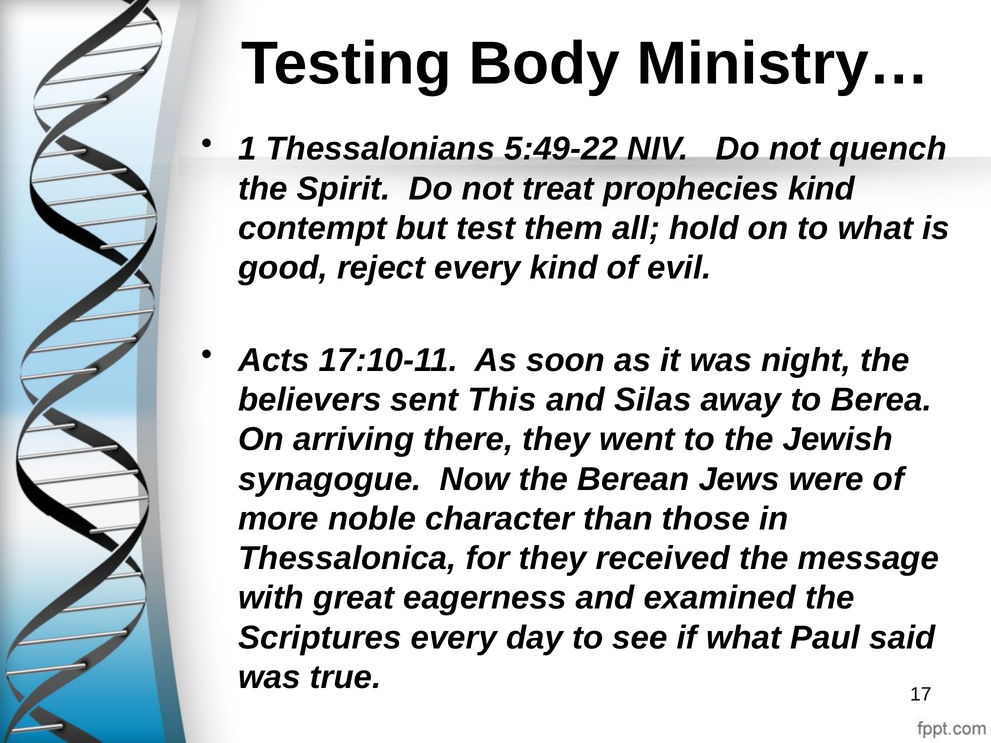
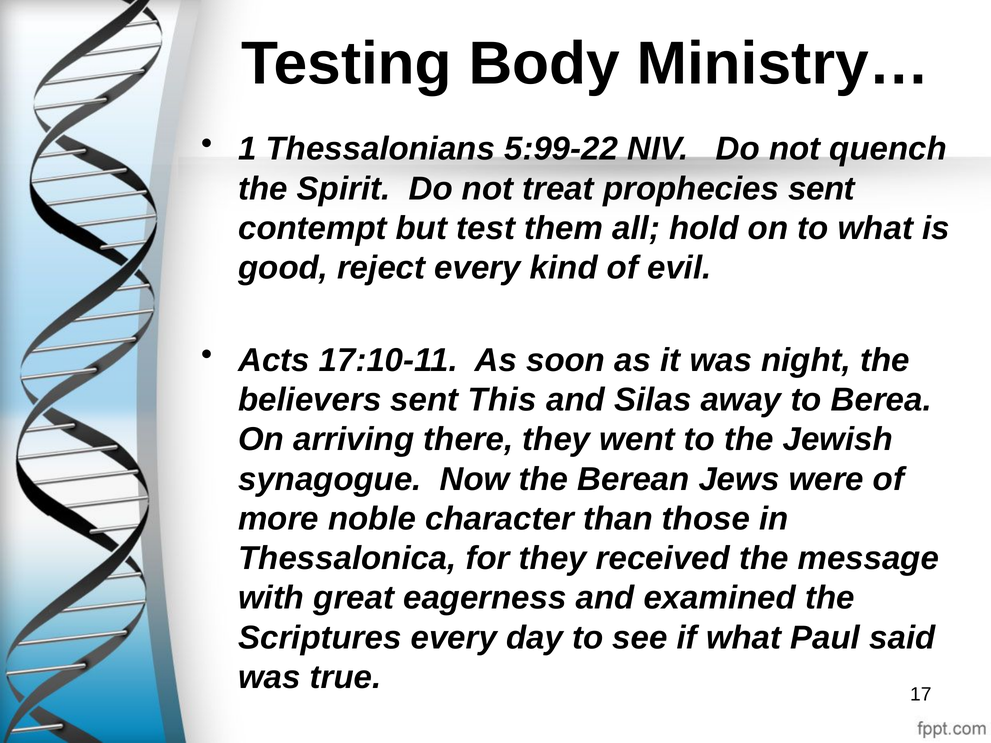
5:49-22: 5:49-22 -> 5:99-22
prophecies kind: kind -> sent
